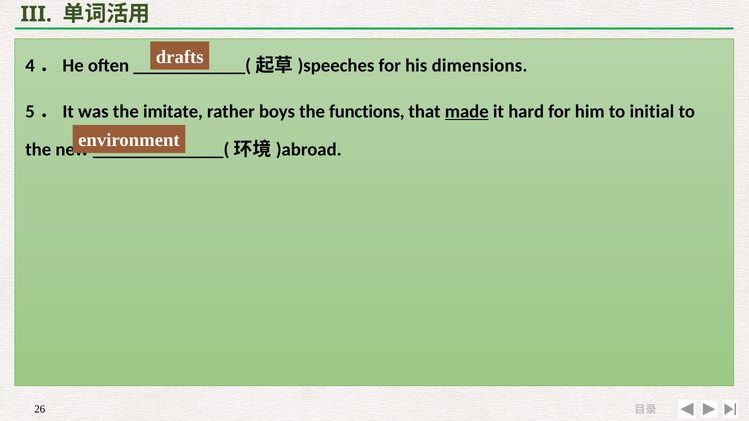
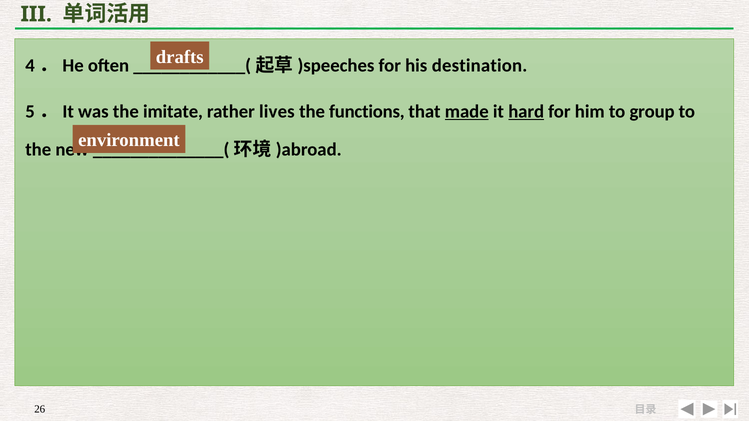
dimensions: dimensions -> destination
boys: boys -> lives
hard underline: none -> present
initial: initial -> group
